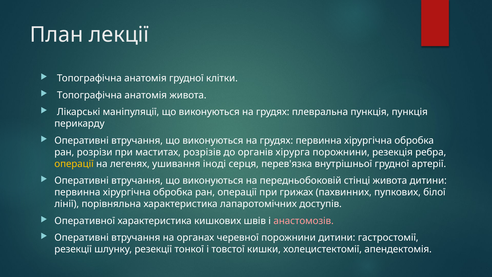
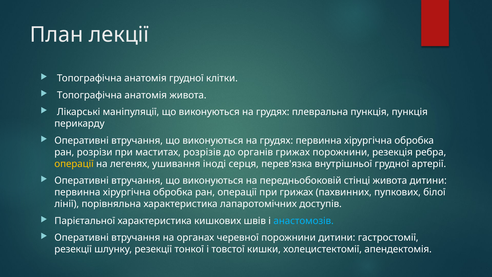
органів хірурга: хірурга -> грижах
Оперативної: Оперативної -> Парієтальної
анастомозів colour: pink -> light blue
